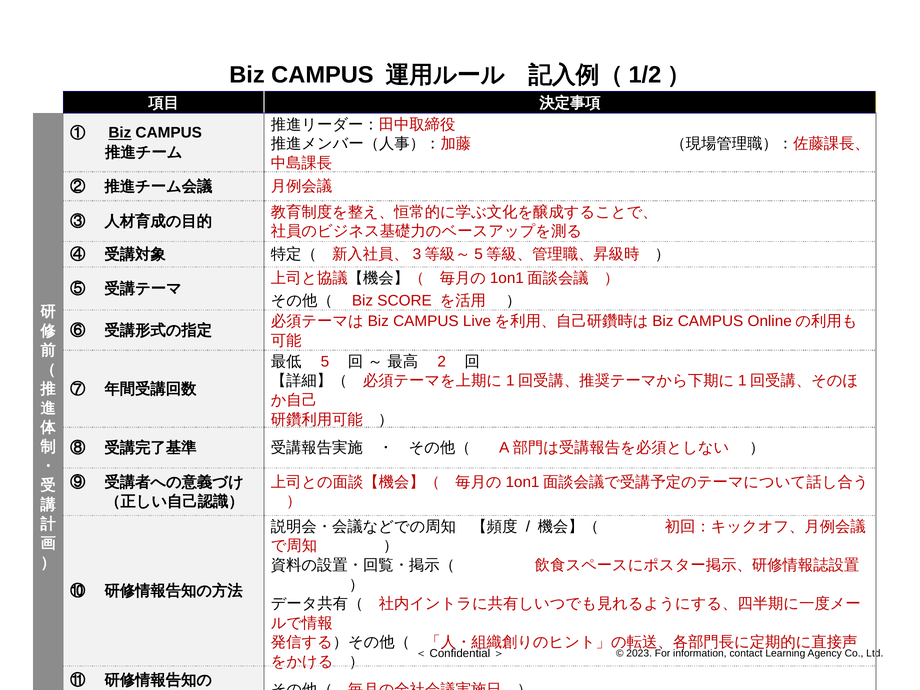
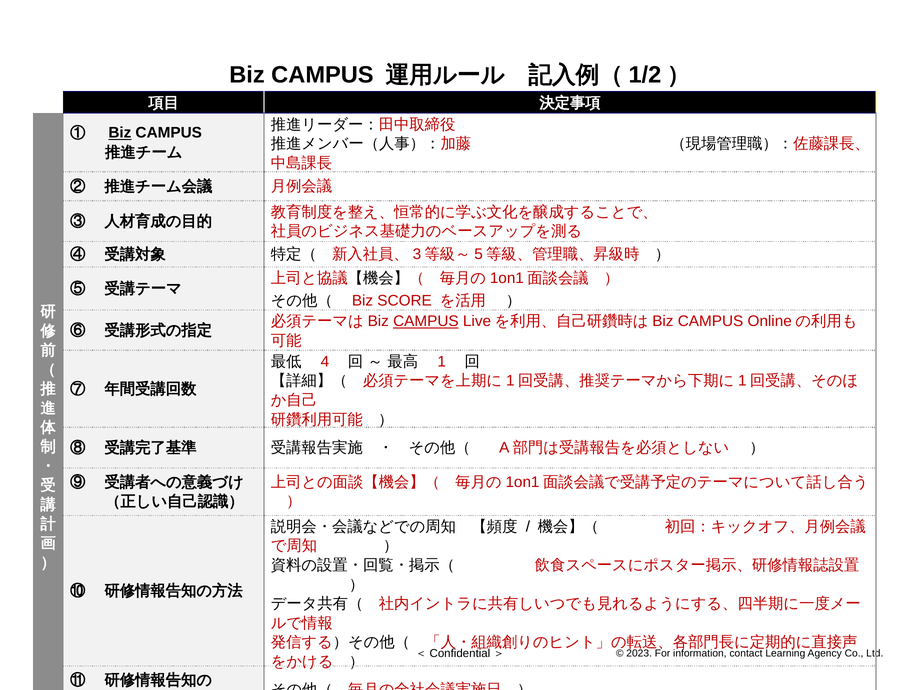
CAMPUS at (426, 321) underline: none -> present
5: 5 -> 4
2 at (442, 362): 2 -> 1
